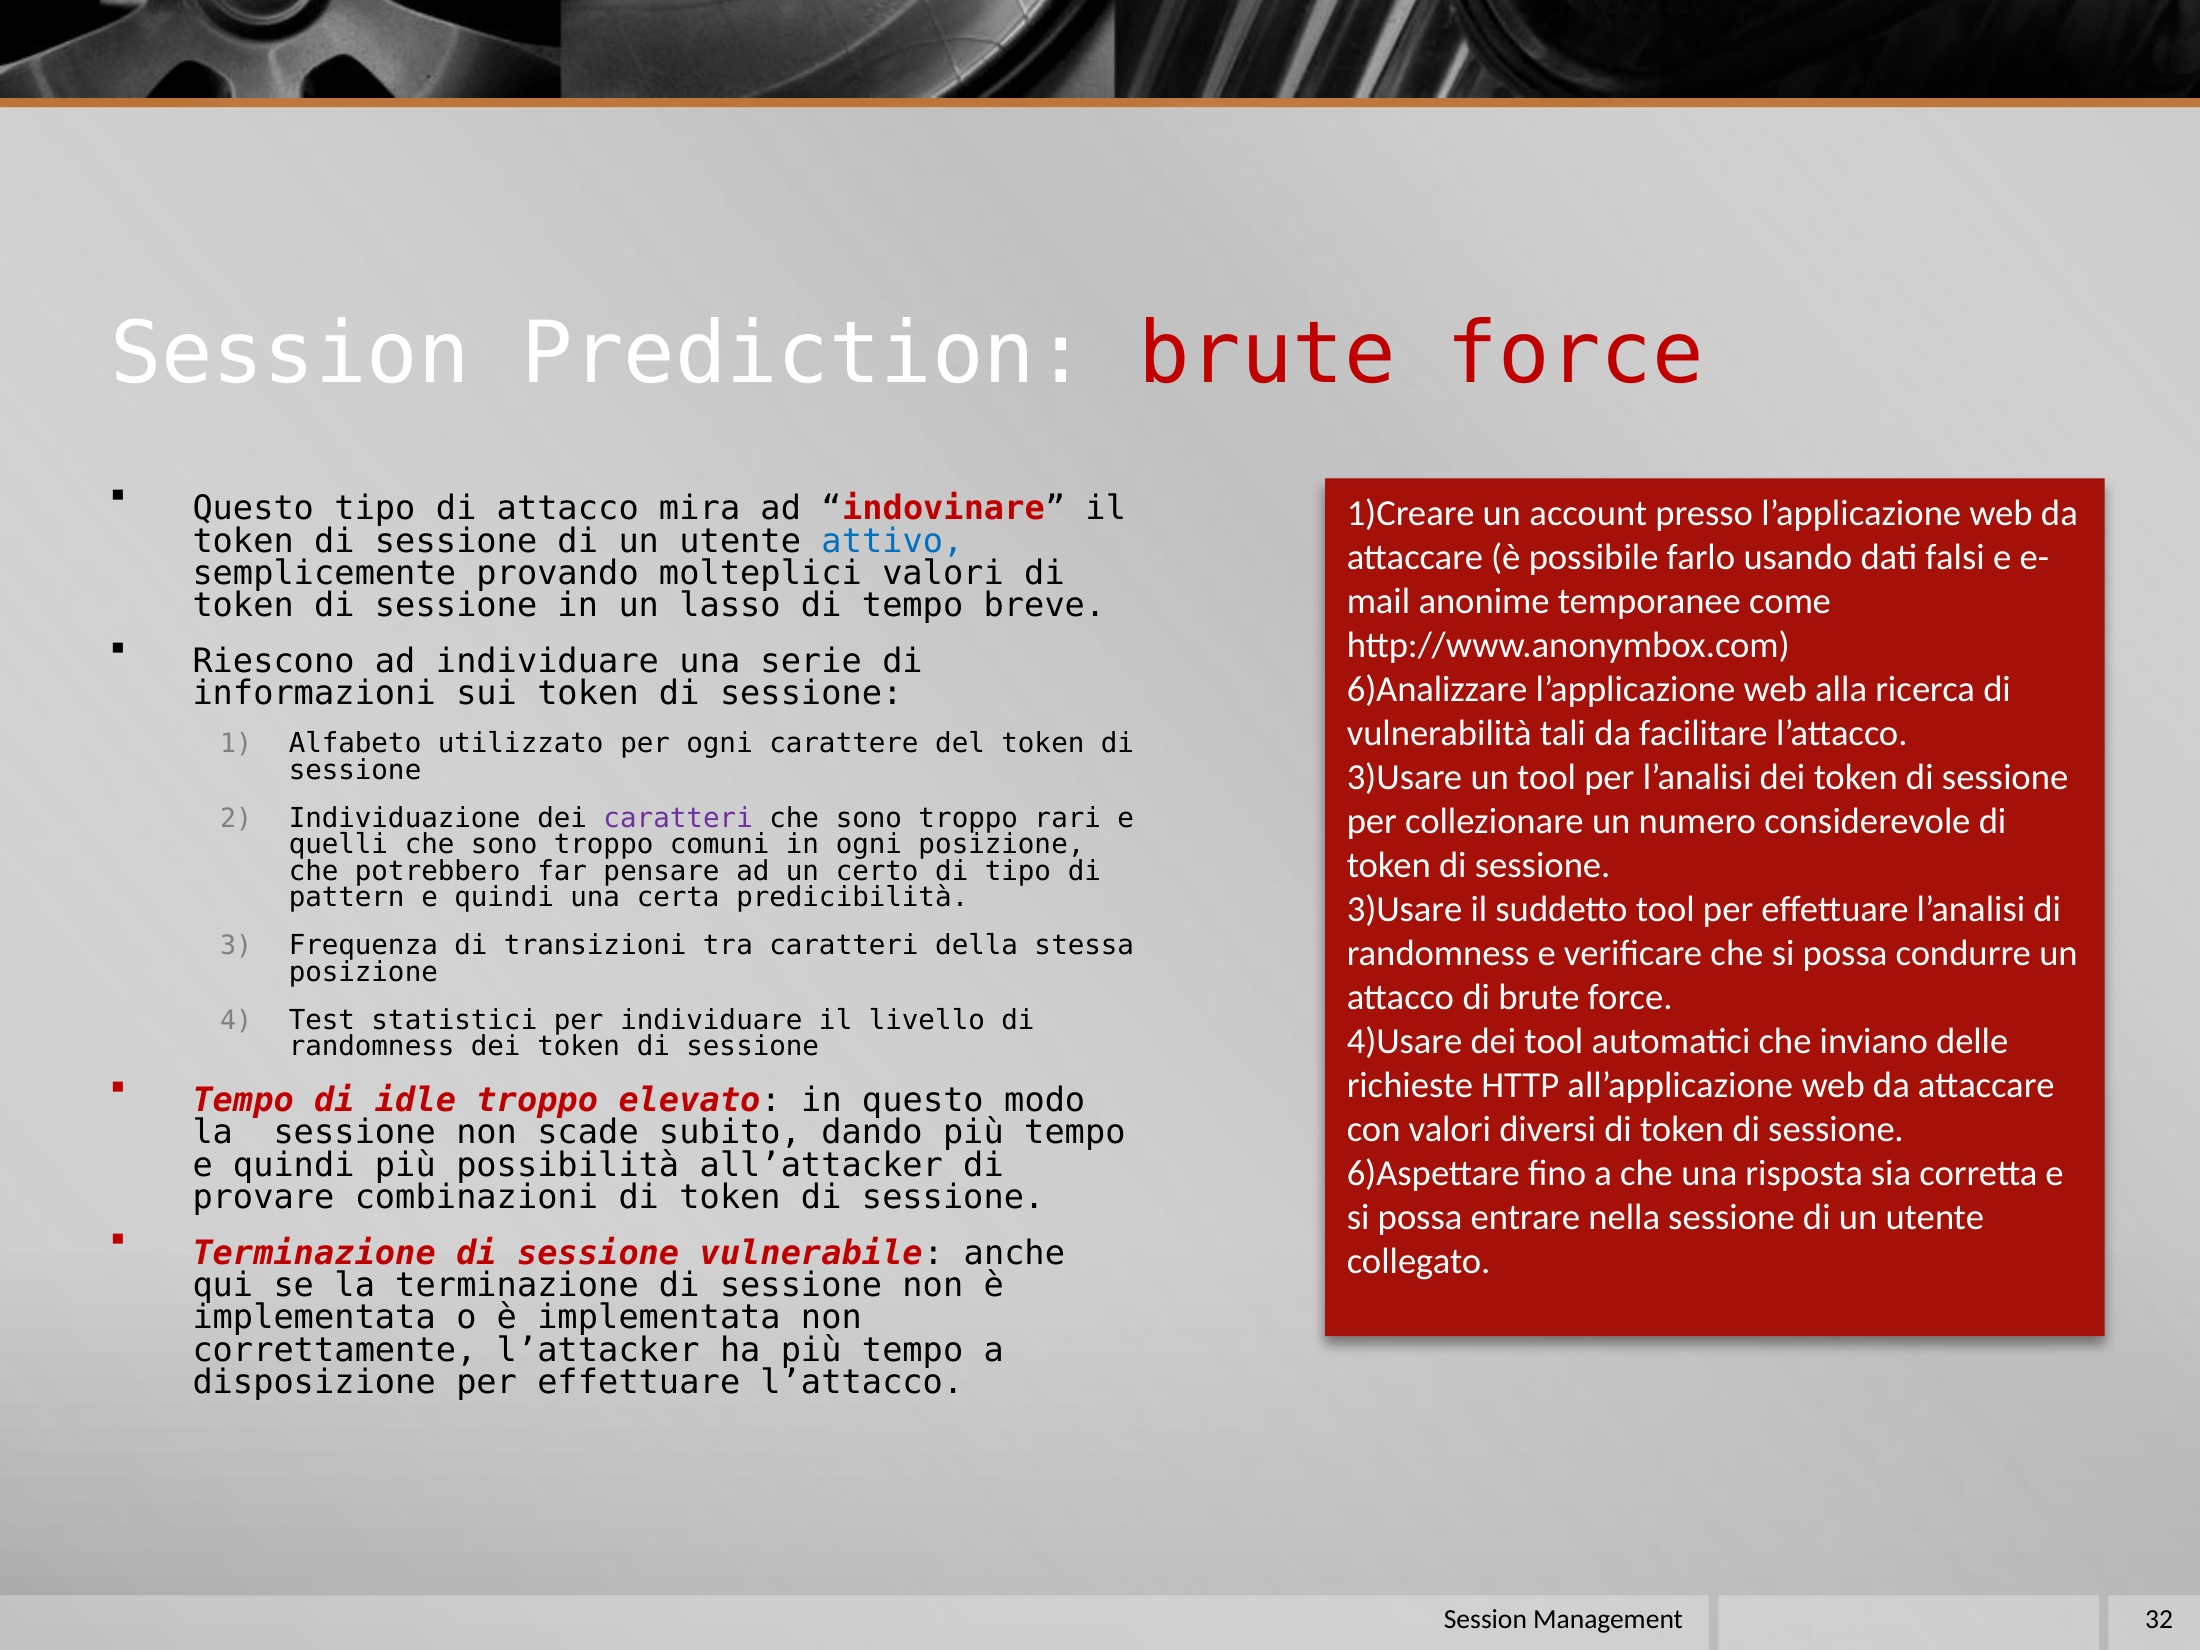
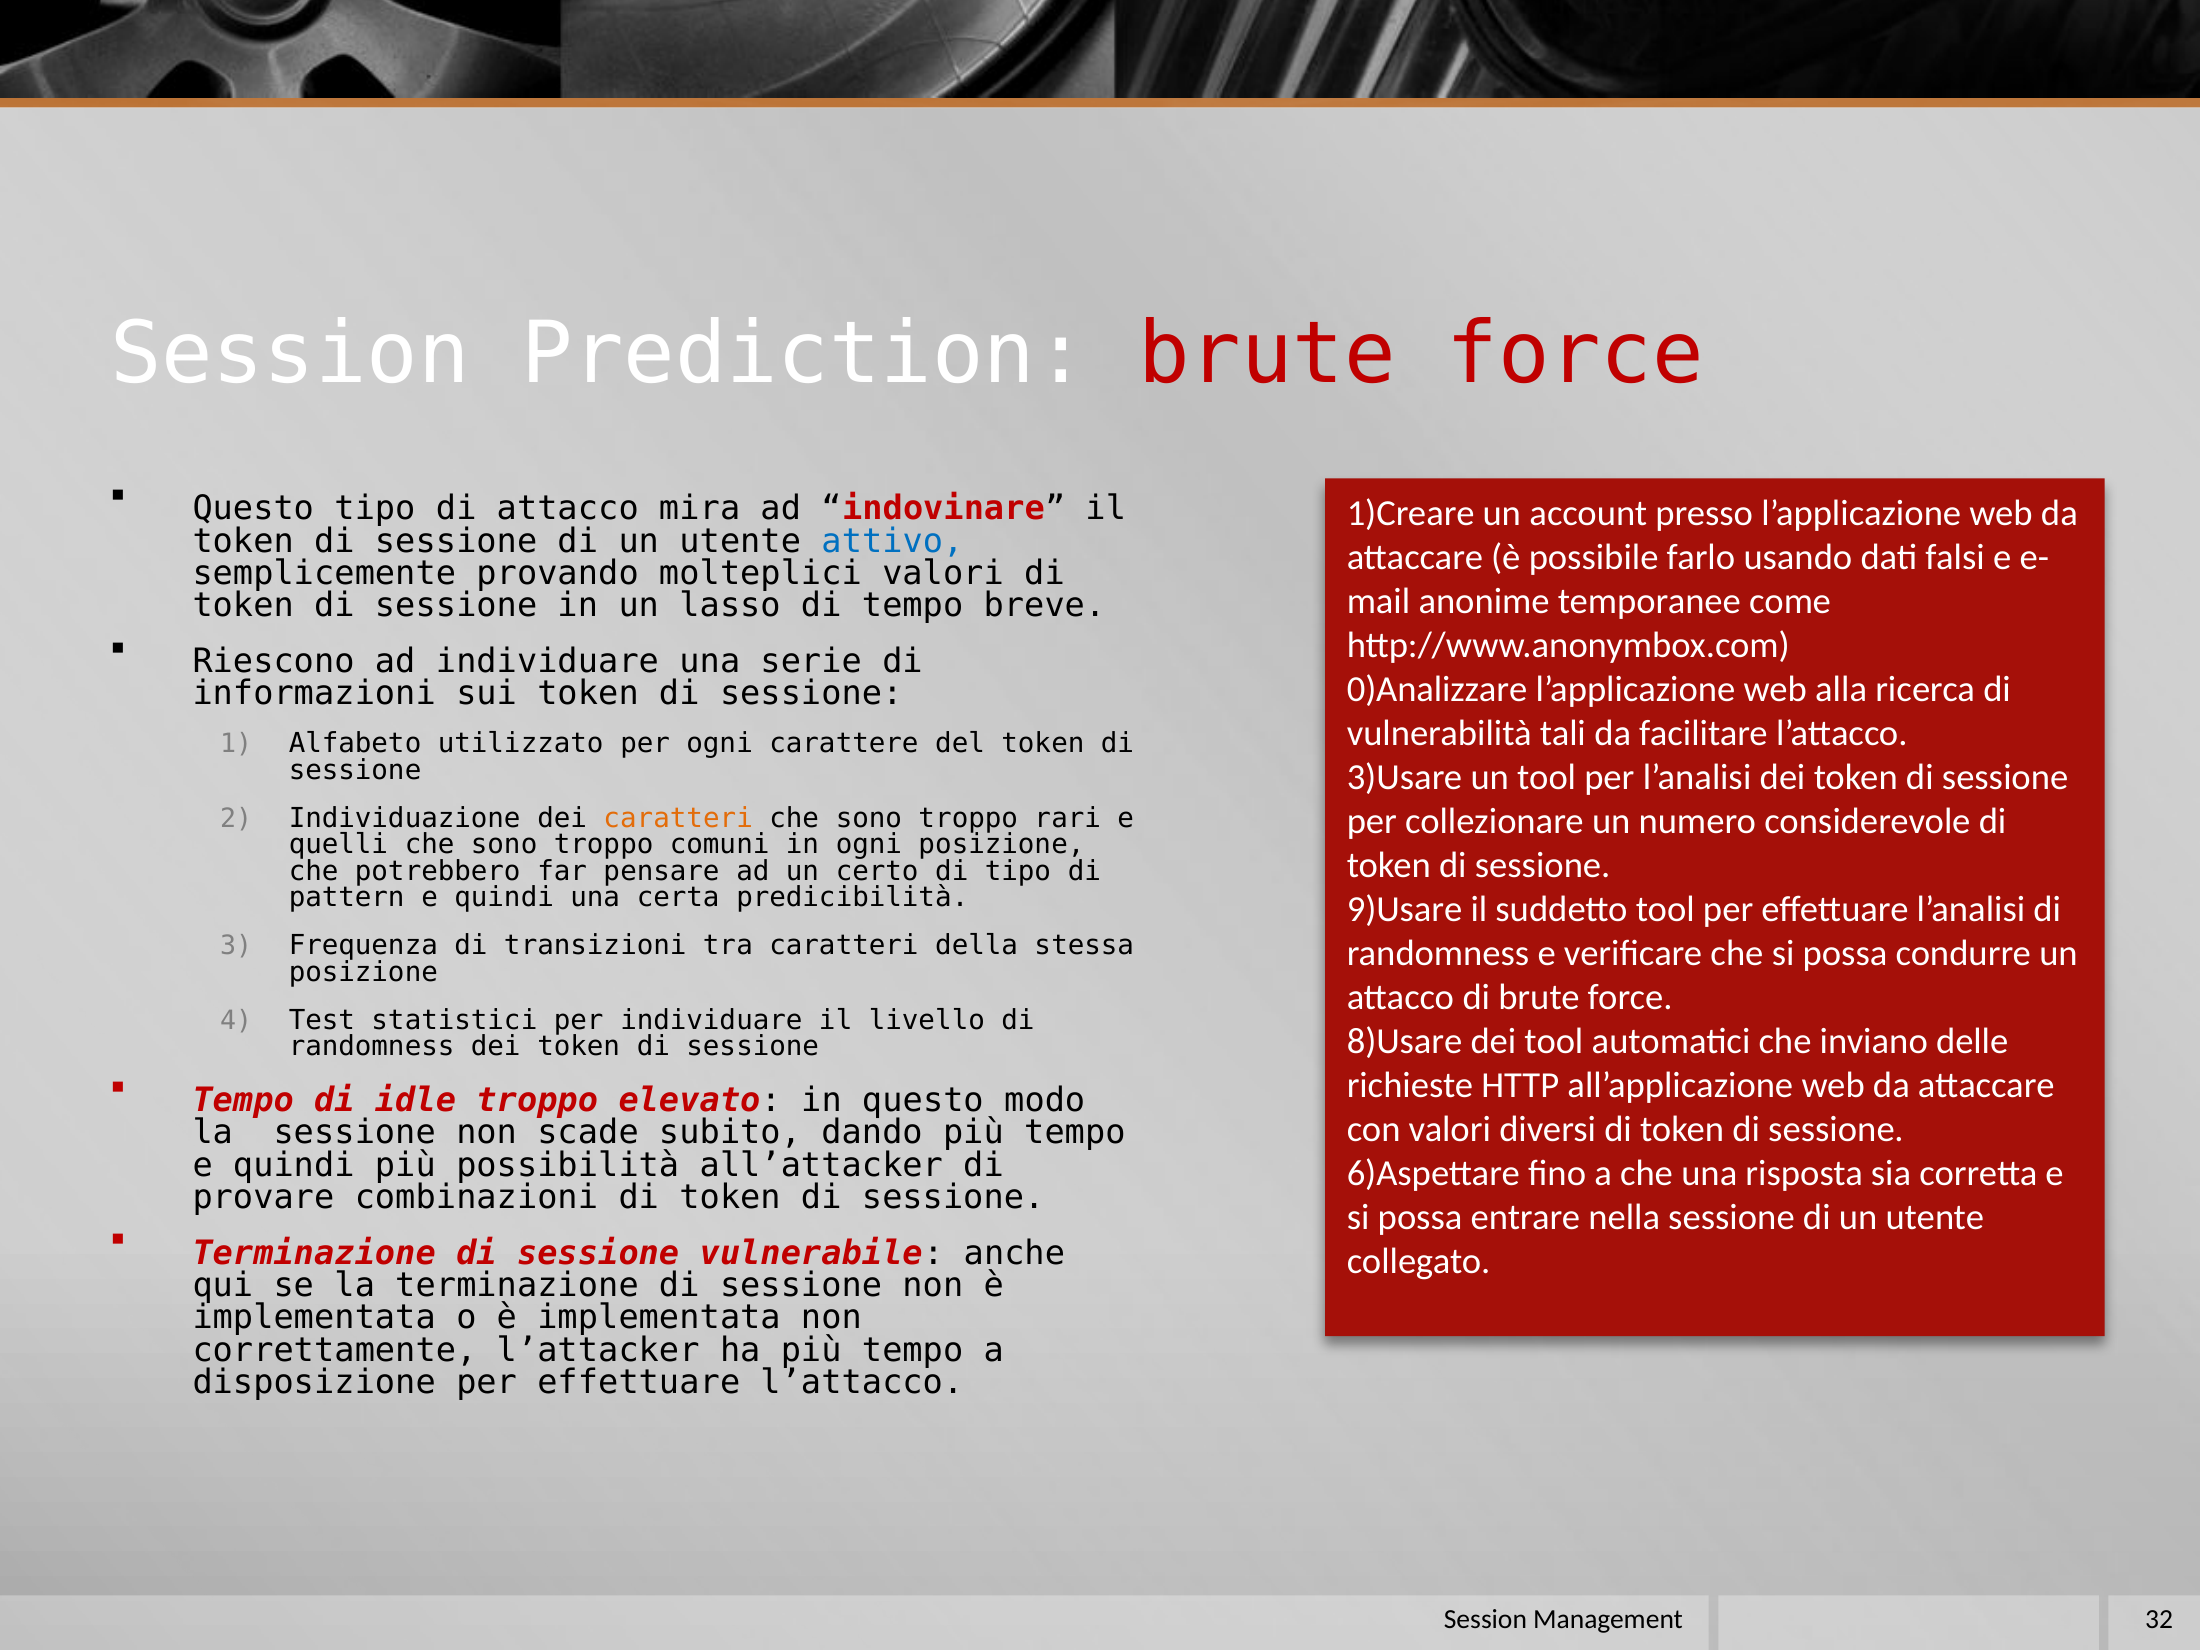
6)Analizzare: 6)Analizzare -> 0)Analizzare
caratteri at (678, 818) colour: purple -> orange
3)Usare at (1405, 910): 3)Usare -> 9)Usare
4)Usare: 4)Usare -> 8)Usare
